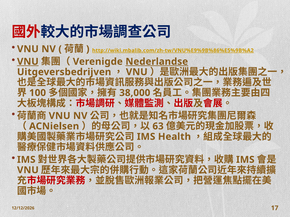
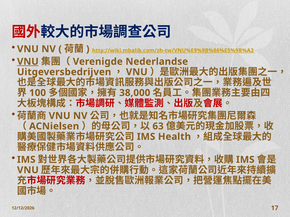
Nederlandse underline: present -> none
